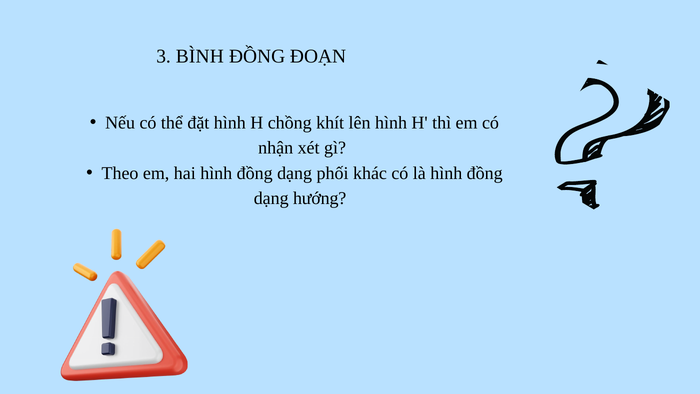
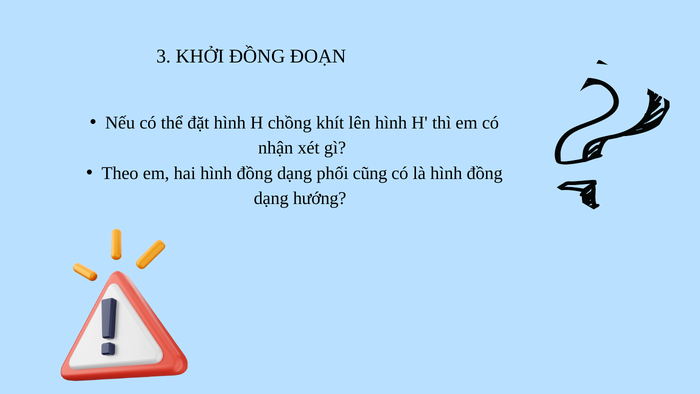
BÌNH: BÌNH -> KHỞI
khác: khác -> cũng
